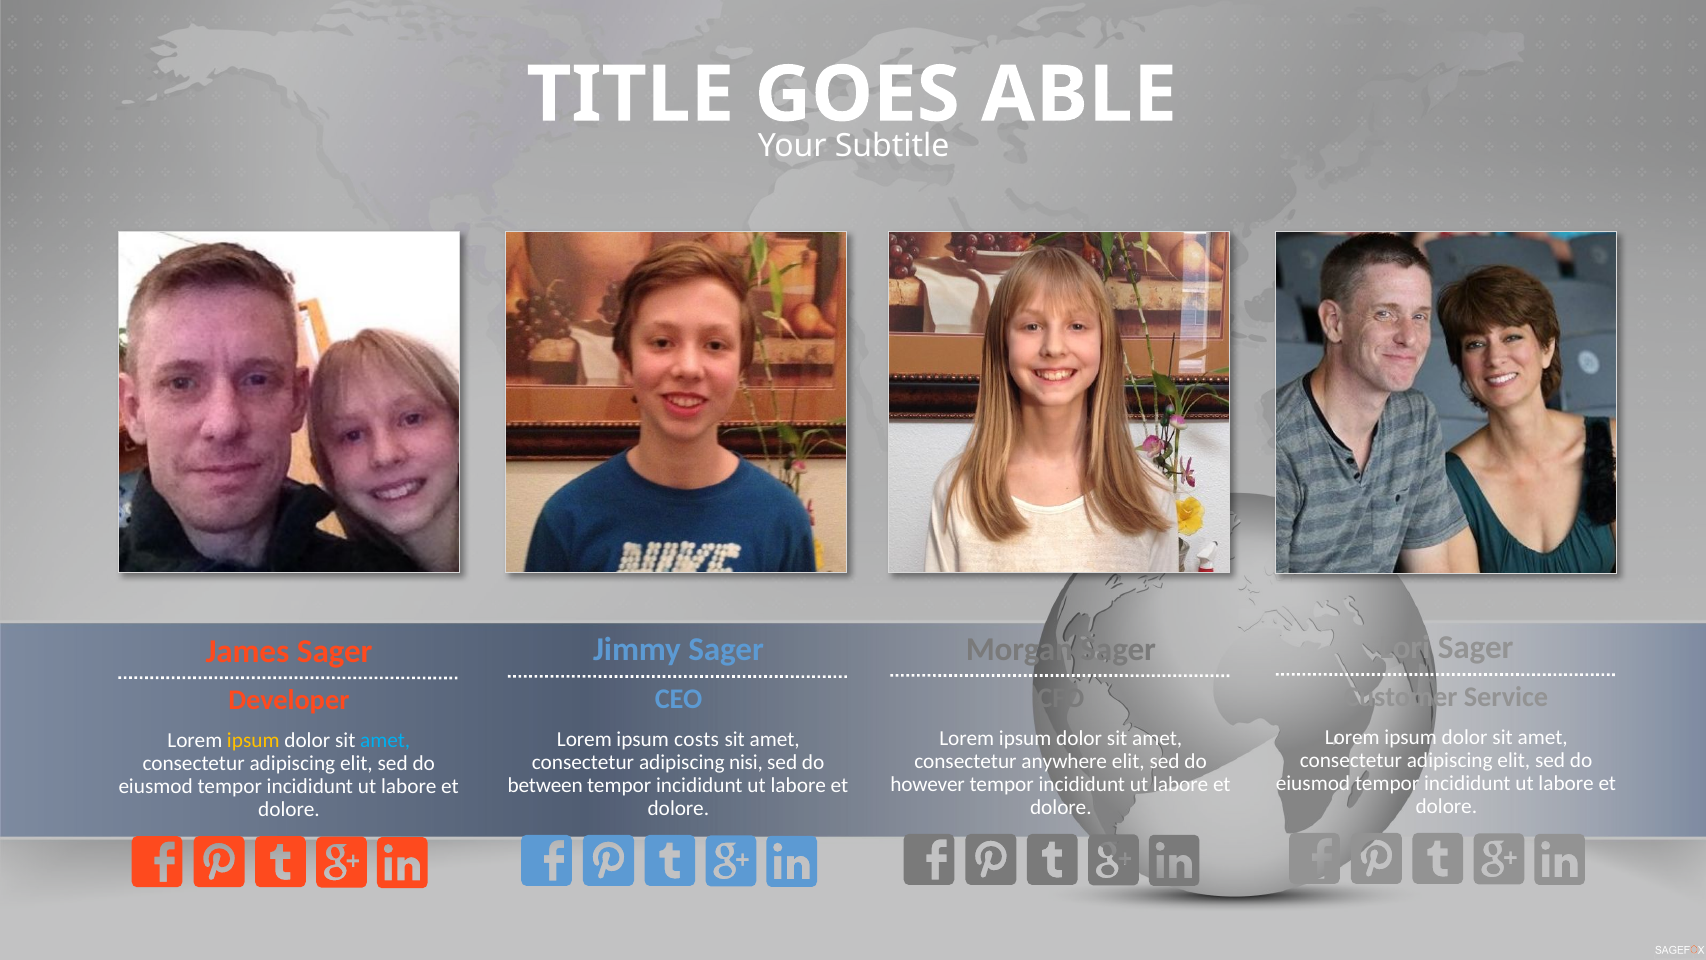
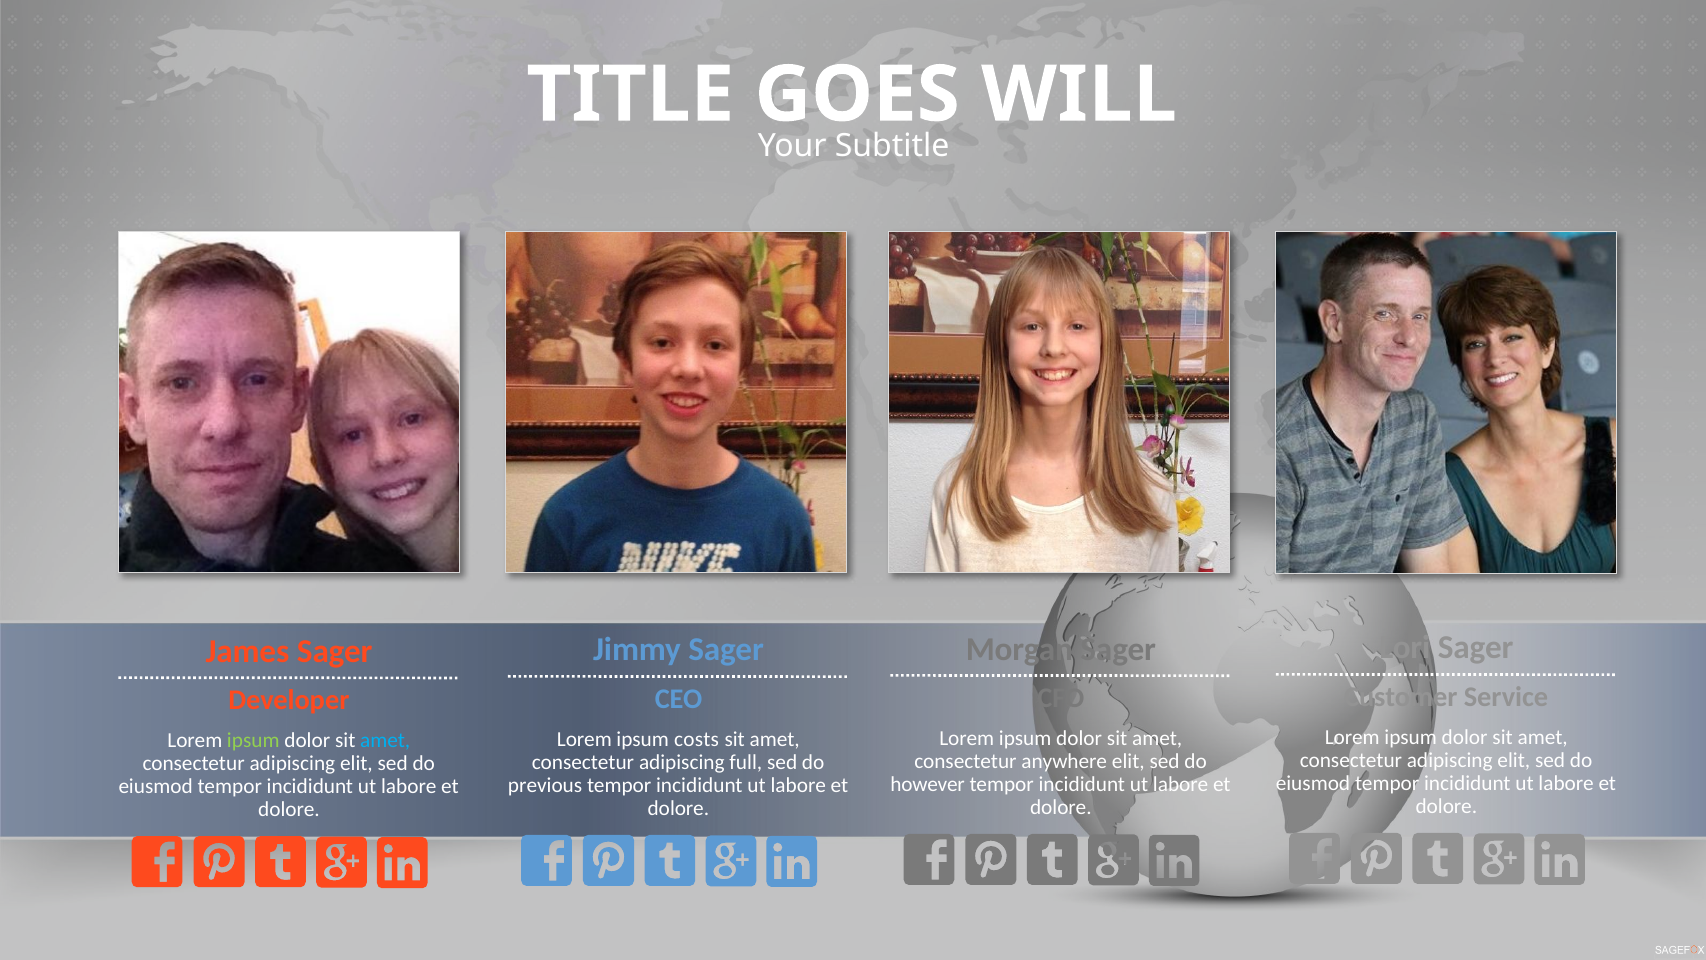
ABLE: ABLE -> WILL
ipsum at (253, 740) colour: yellow -> light green
nisi: nisi -> full
between: between -> previous
